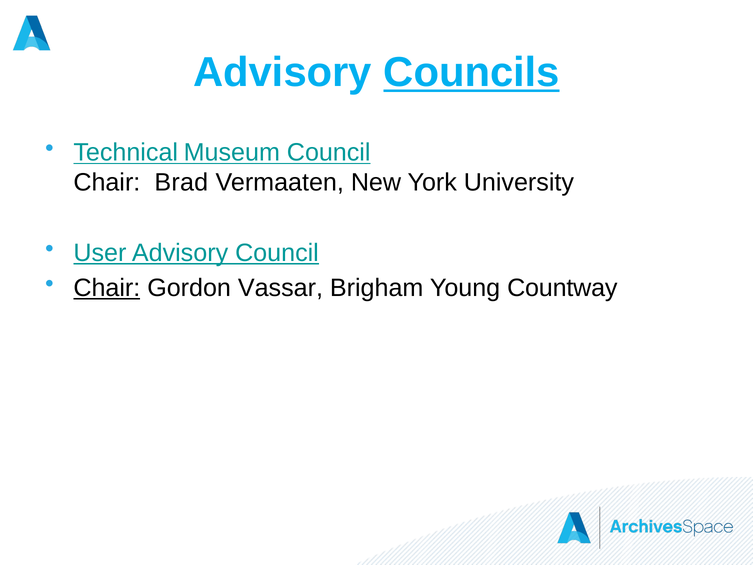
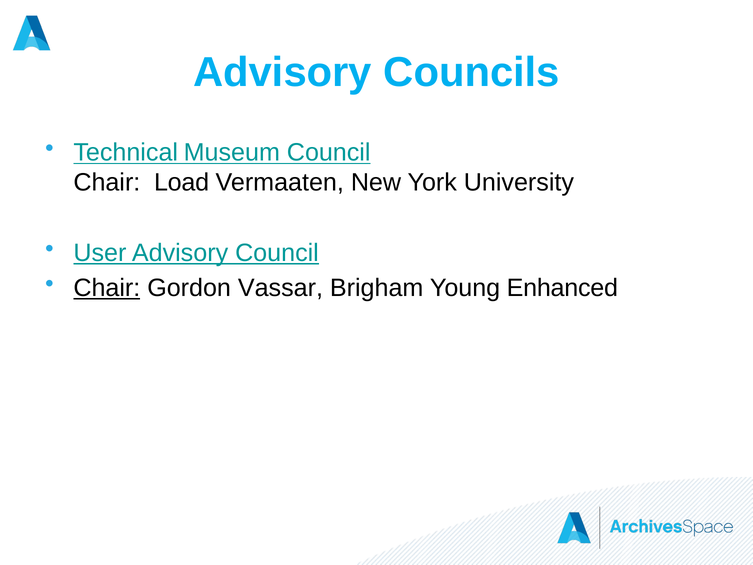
Councils underline: present -> none
Brad: Brad -> Load
Countway: Countway -> Enhanced
